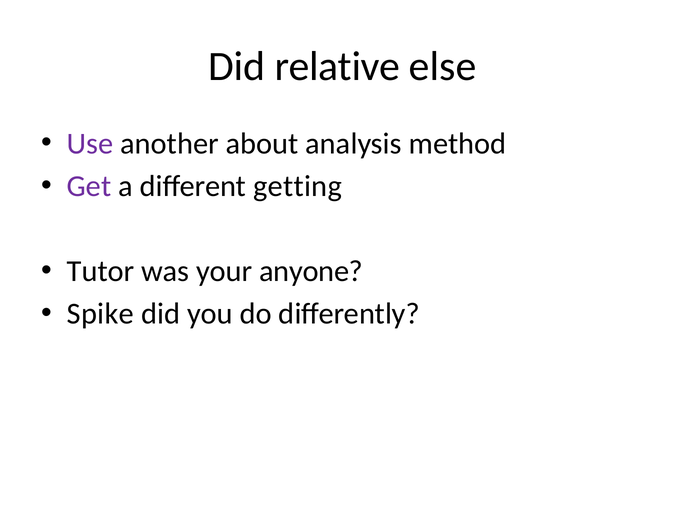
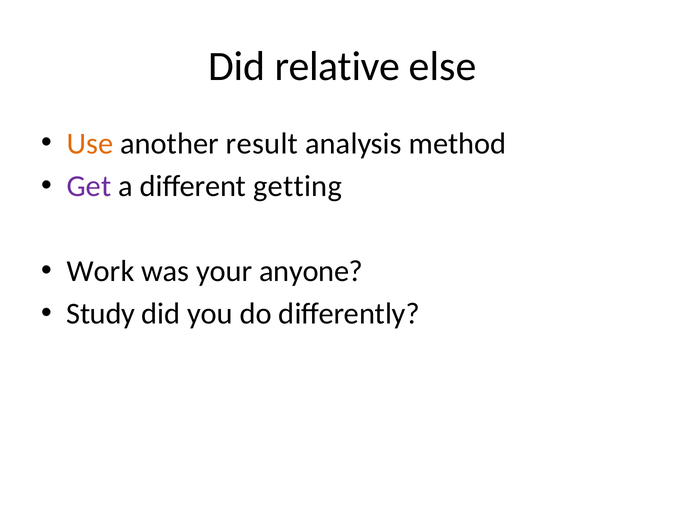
Use colour: purple -> orange
about: about -> result
Tutor: Tutor -> Work
Spike: Spike -> Study
